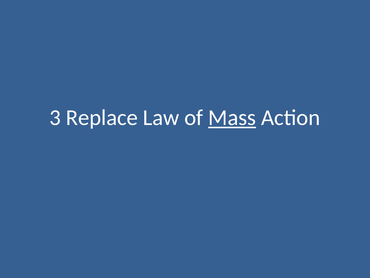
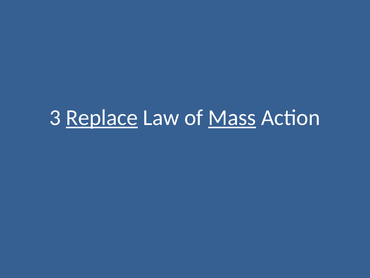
Replace underline: none -> present
